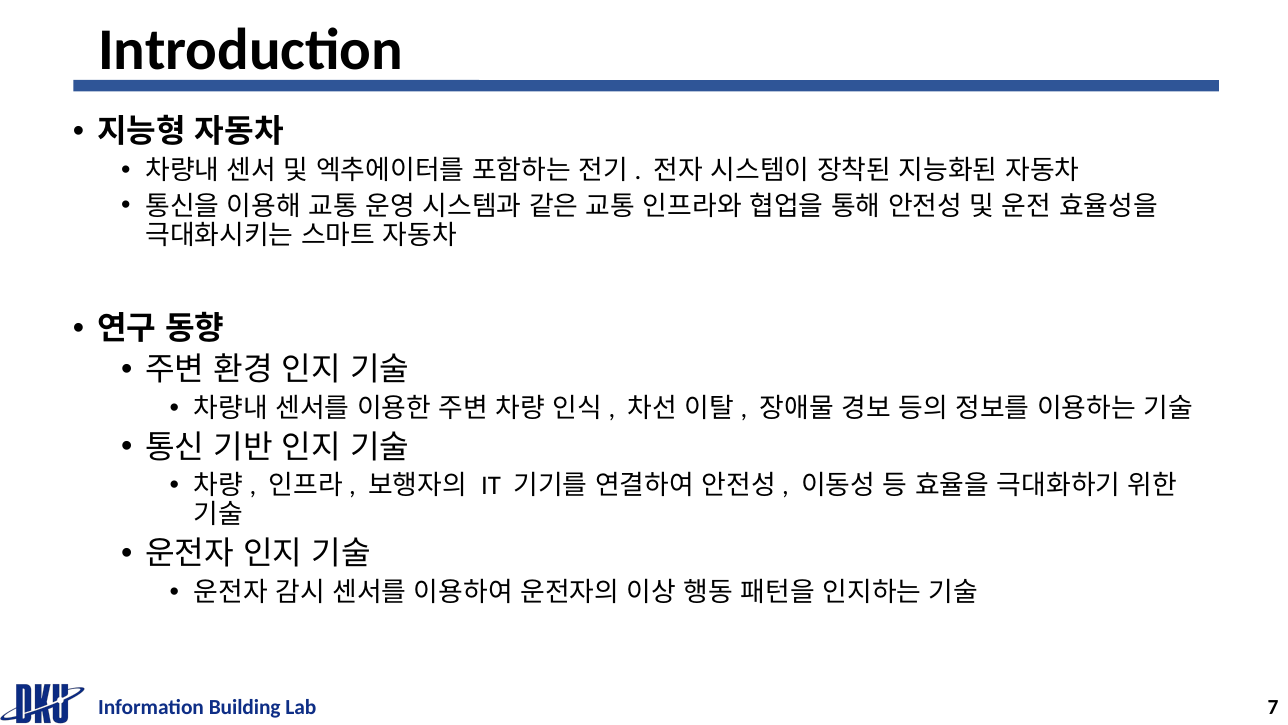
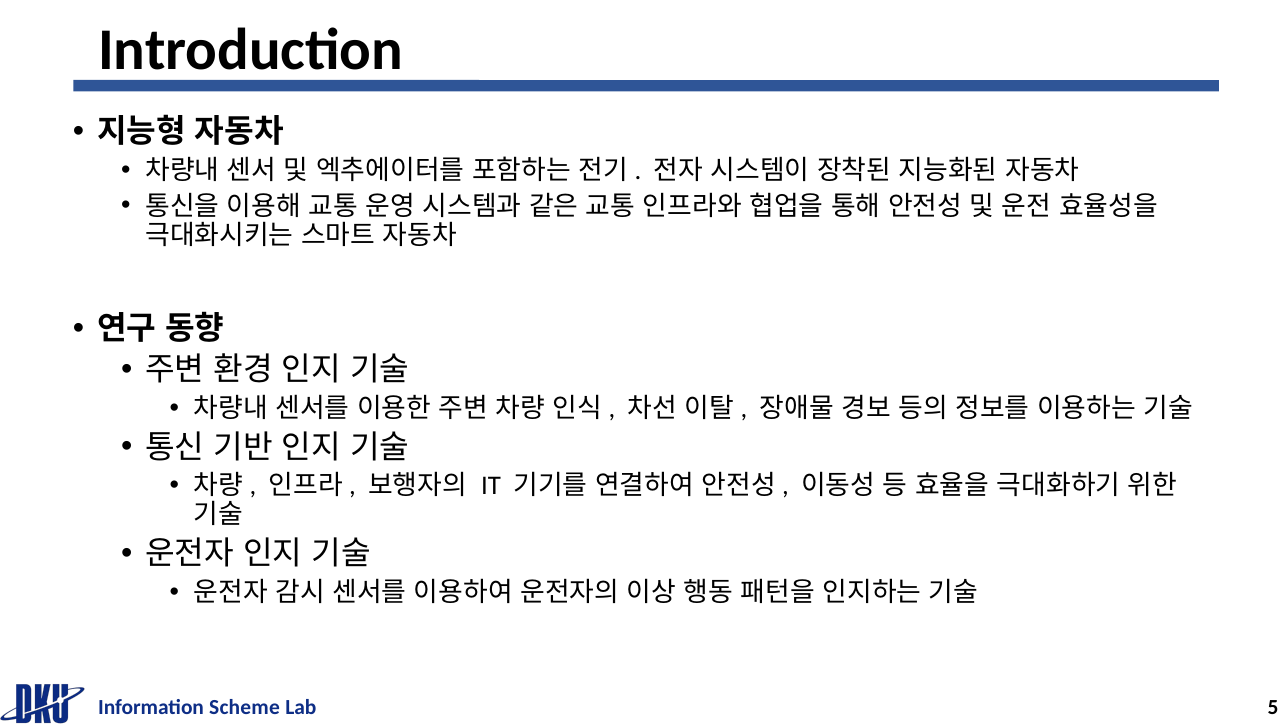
Building: Building -> Scheme
7: 7 -> 5
